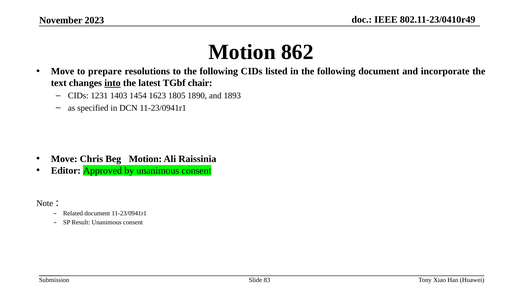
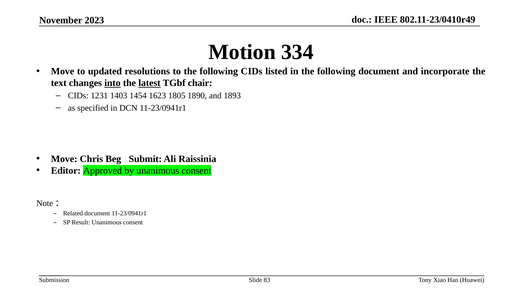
862: 862 -> 334
prepare: prepare -> updated
latest underline: none -> present
Beg Motion: Motion -> Submit
